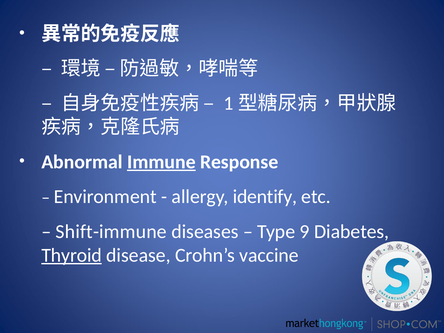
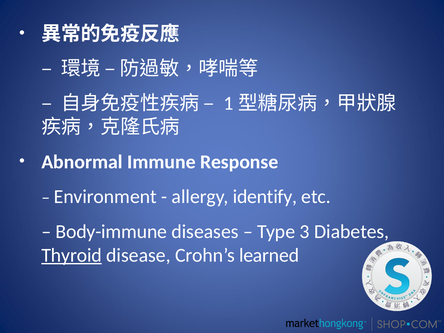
Immune underline: present -> none
Shift-immune: Shift-immune -> Body-immune
9: 9 -> 3
vaccine: vaccine -> learned
